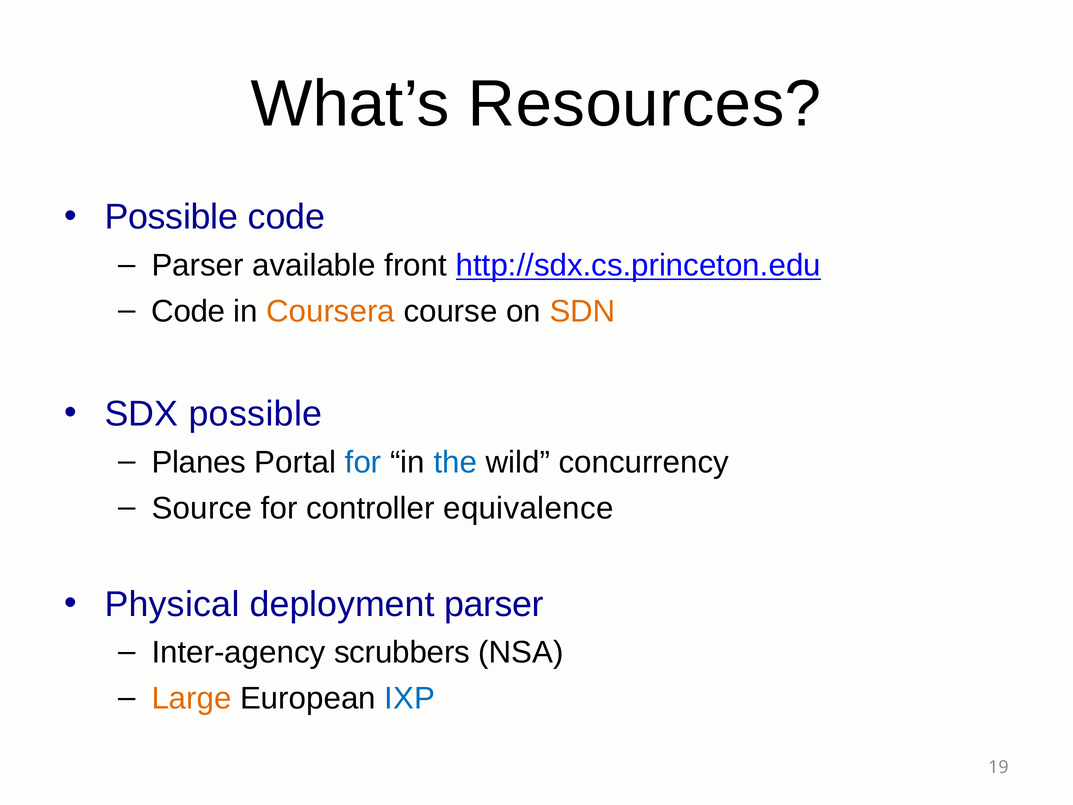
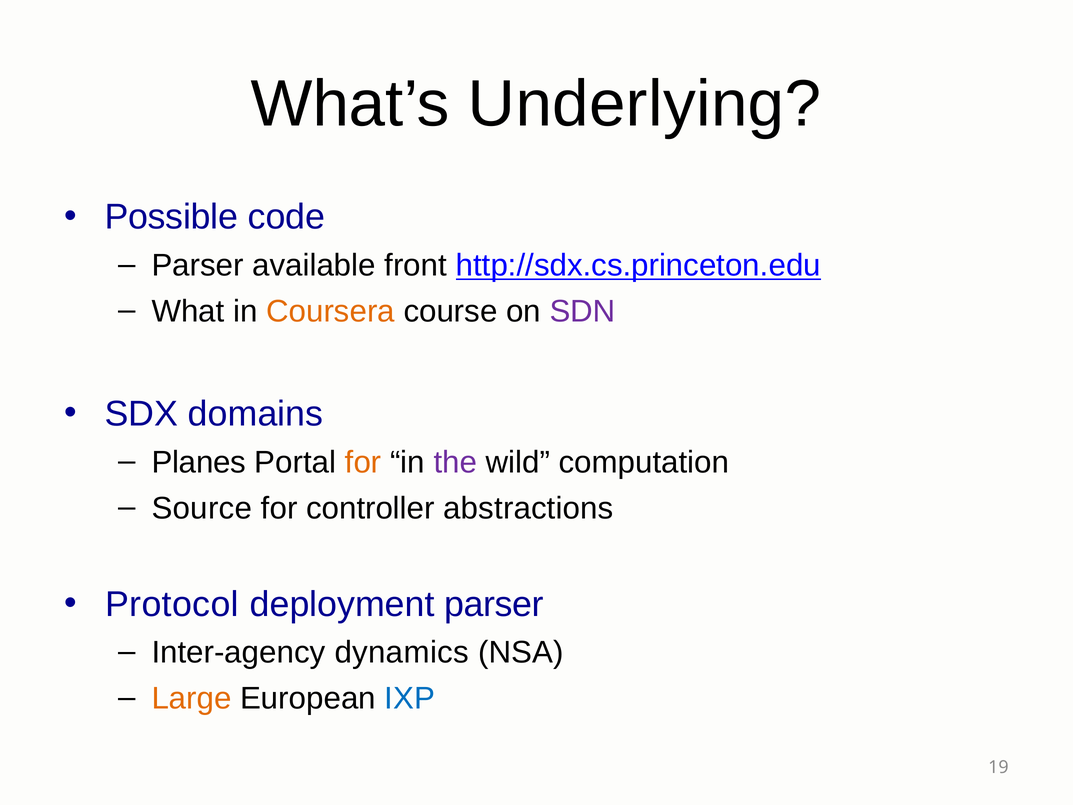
Resources: Resources -> Underlying
Code at (188, 311): Code -> What
SDN colour: orange -> purple
SDX possible: possible -> domains
for at (363, 462) colour: blue -> orange
the colour: blue -> purple
concurrency: concurrency -> computation
equivalence: equivalence -> abstractions
Physical: Physical -> Protocol
scrubbers: scrubbers -> dynamics
